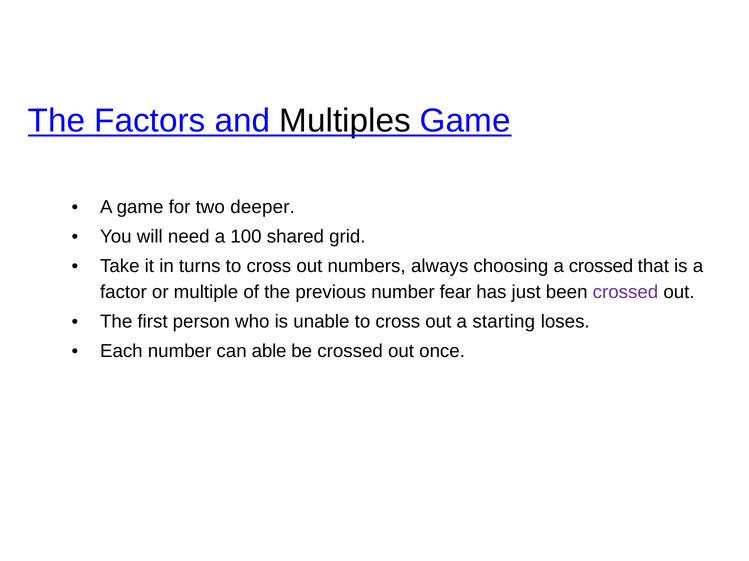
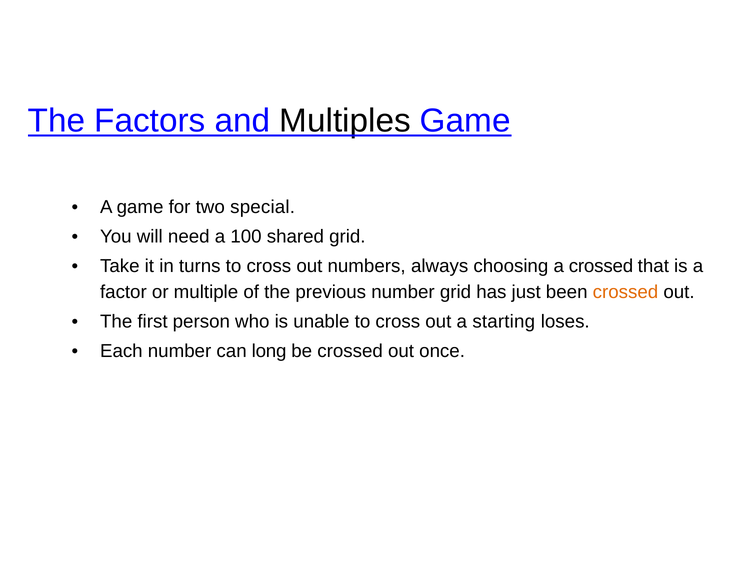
deeper: deeper -> special
number fear: fear -> grid
crossed at (625, 292) colour: purple -> orange
able: able -> long
